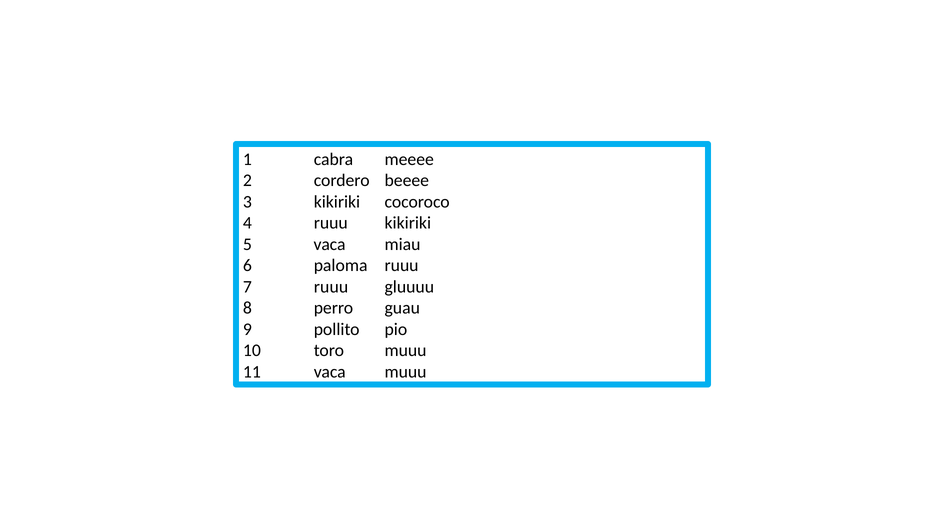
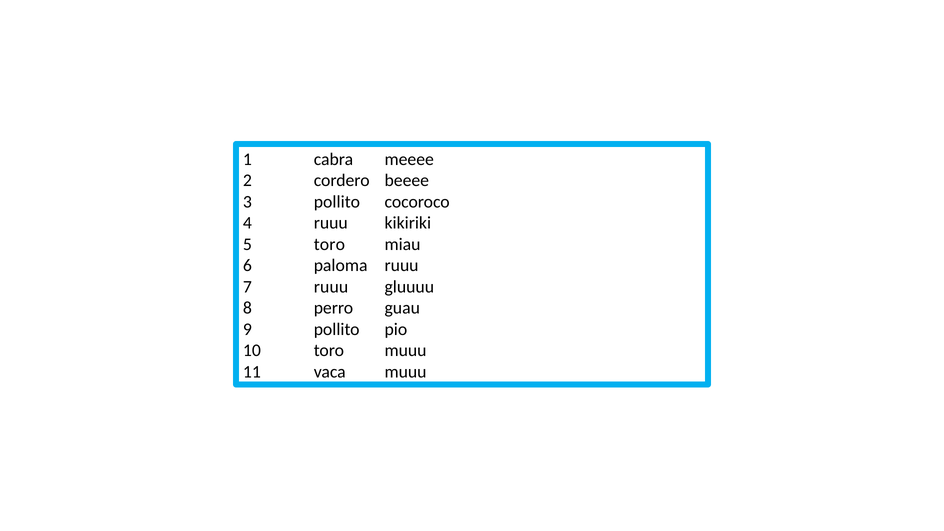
3 kikiriki: kikiriki -> pollito
5 vaca: vaca -> toro
